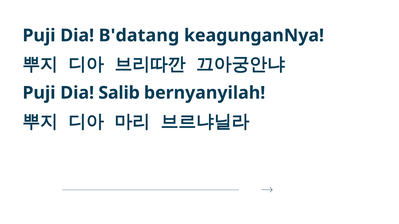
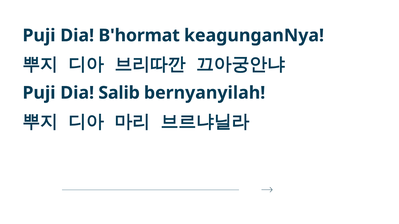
B'datang: B'datang -> B'hormat
